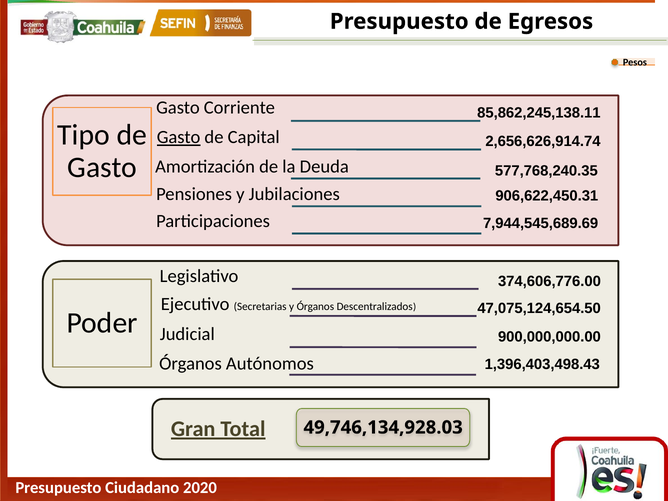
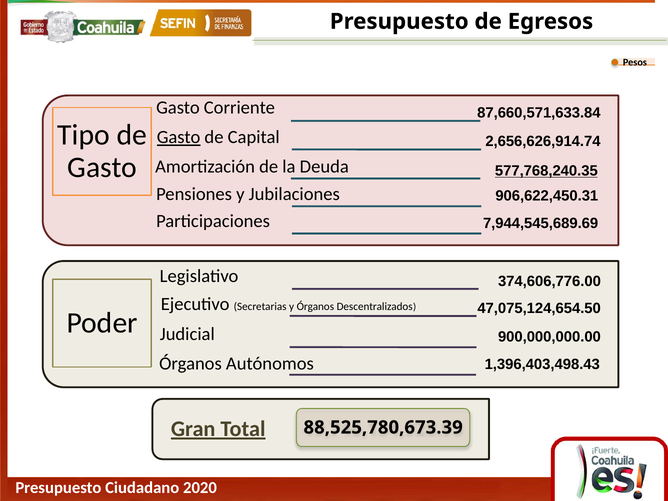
85,862,245,138.11: 85,862,245,138.11 -> 87,660,571,633.84
577,768,240.35 underline: none -> present
49,746,134,928.03: 49,746,134,928.03 -> 88,525,780,673.39
